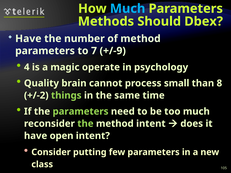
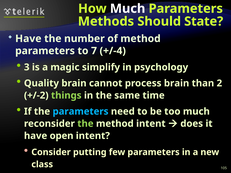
Much at (128, 9) colour: light blue -> white
Dbex: Dbex -> State
+/-9: +/-9 -> +/-4
4: 4 -> 3
operate: operate -> simplify
process small: small -> brain
8: 8 -> 2
parameters at (81, 112) colour: light green -> light blue
